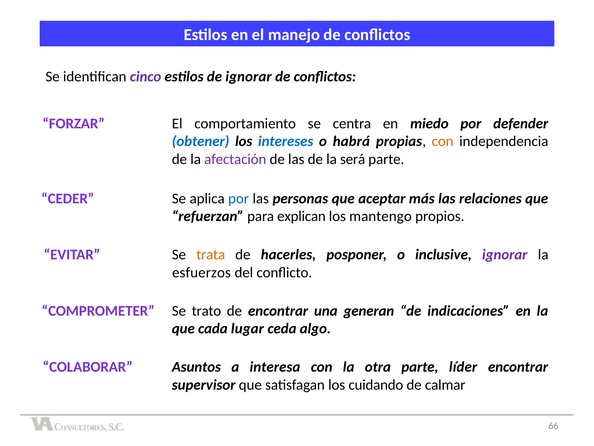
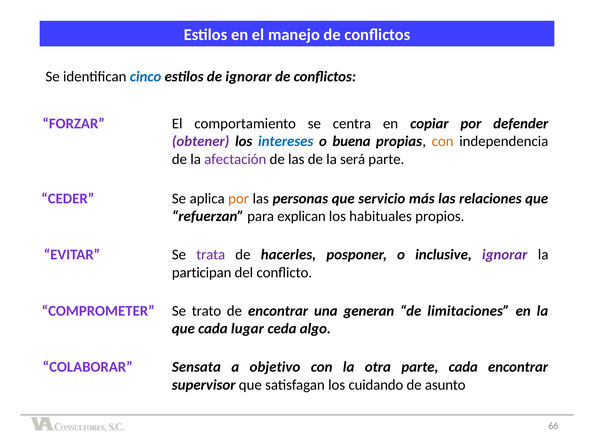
cinco colour: purple -> blue
miedo: miedo -> copiar
obtener colour: blue -> purple
habrá: habrá -> buena
por at (239, 198) colour: blue -> orange
aceptar: aceptar -> servicio
mantengo: mantengo -> habituales
trata colour: orange -> purple
esfuerzos: esfuerzos -> participan
indicaciones: indicaciones -> limitaciones
Asuntos: Asuntos -> Sensata
interesa: interesa -> objetivo
parte líder: líder -> cada
calmar: calmar -> asunto
